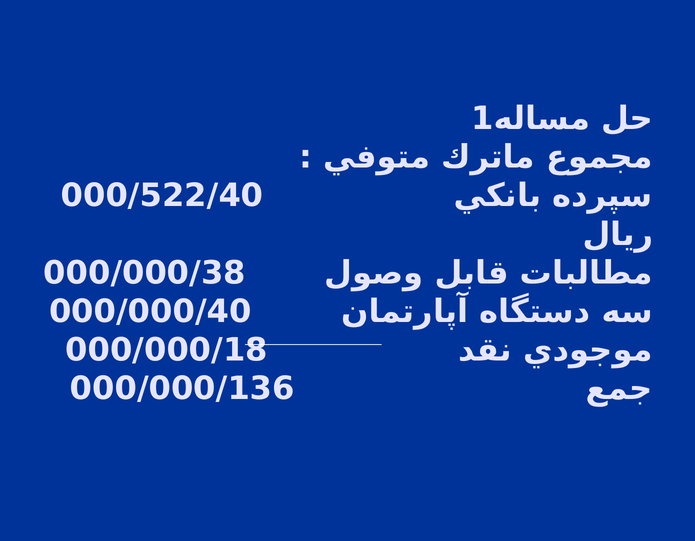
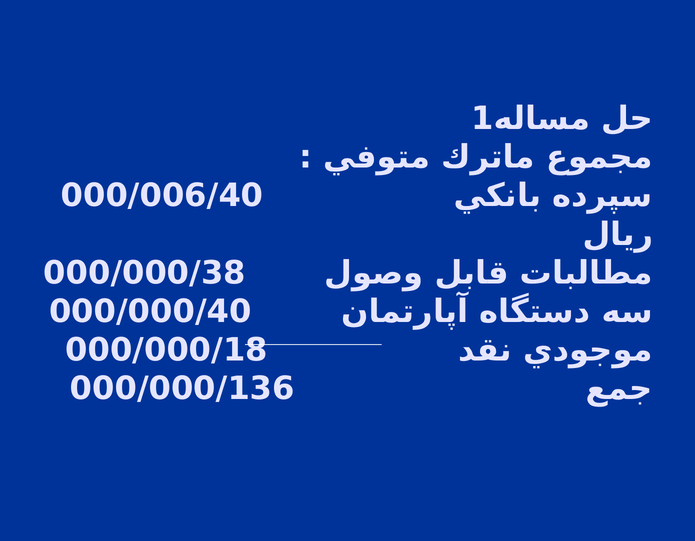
000/522/40: 000/522/40 -> 000/006/40
